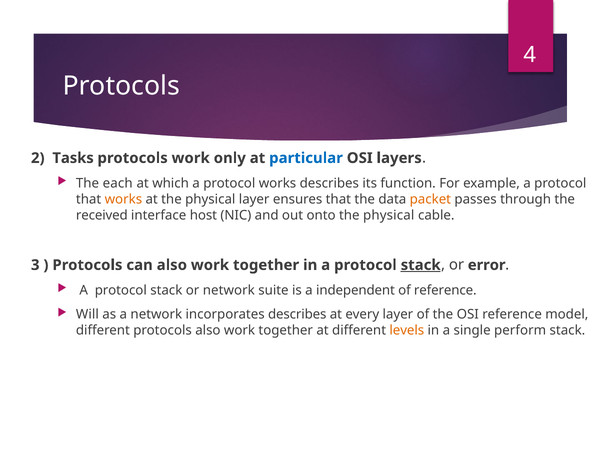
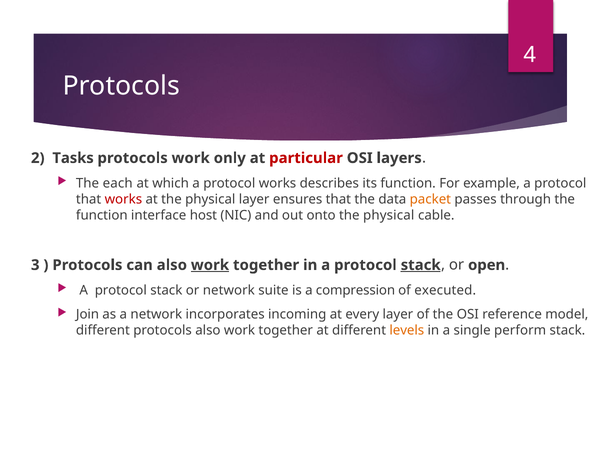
particular colour: blue -> red
works at (123, 199) colour: orange -> red
received at (102, 215): received -> function
work at (210, 265) underline: none -> present
error: error -> open
independent: independent -> compression
of reference: reference -> executed
Will: Will -> Join
incorporates describes: describes -> incoming
